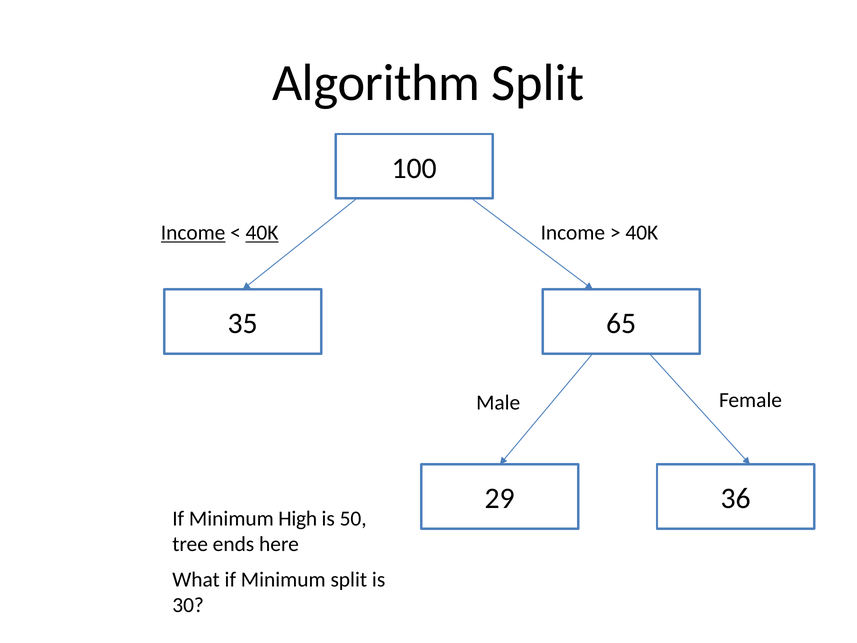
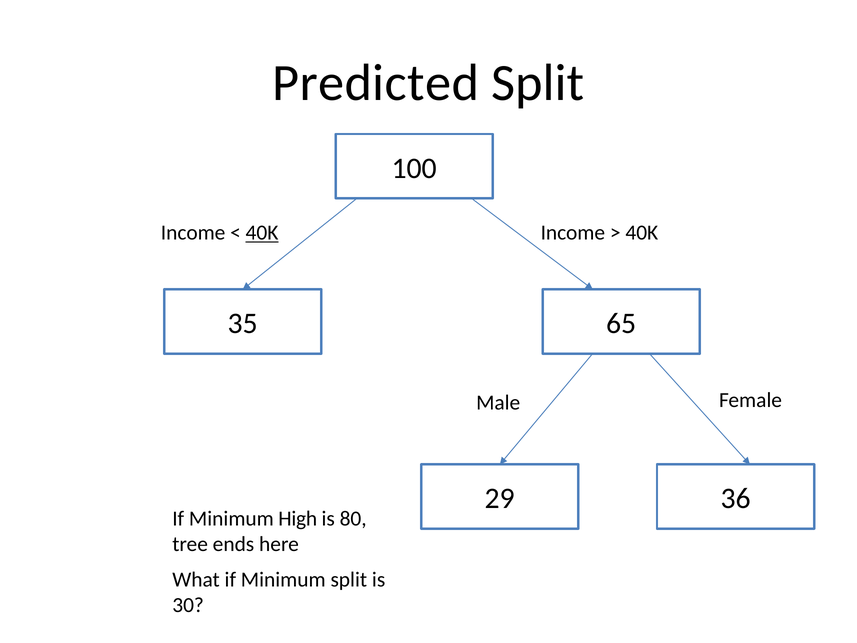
Algorithm: Algorithm -> Predicted
Income at (193, 233) underline: present -> none
50: 50 -> 80
